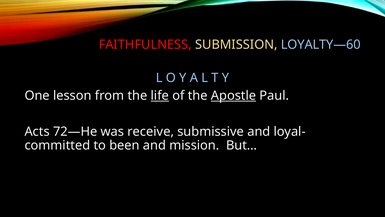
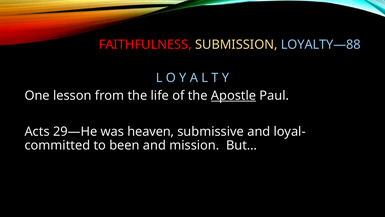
LOYALTY—60: LOYALTY—60 -> LOYALTY—88
life underline: present -> none
72—He: 72—He -> 29—He
receive: receive -> heaven
